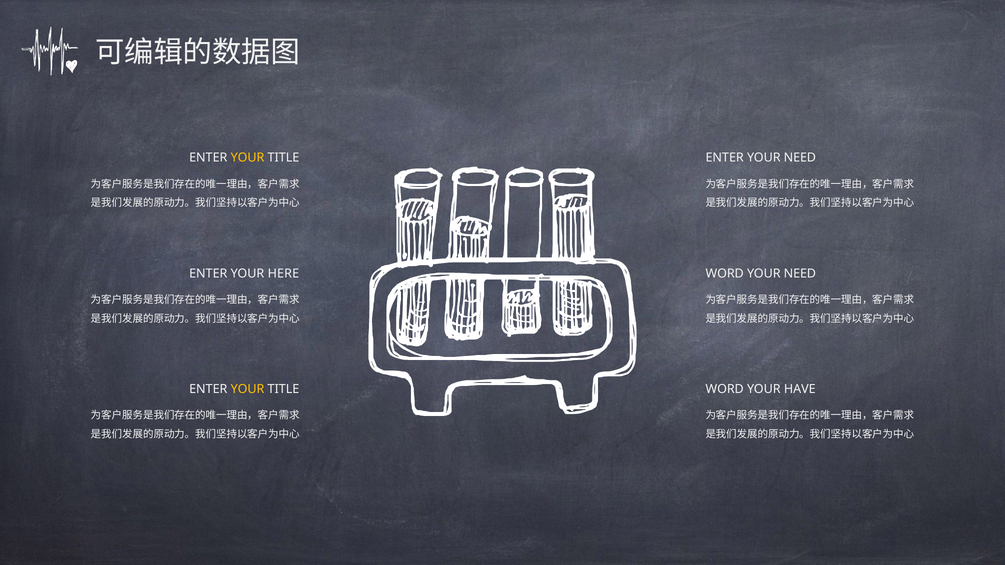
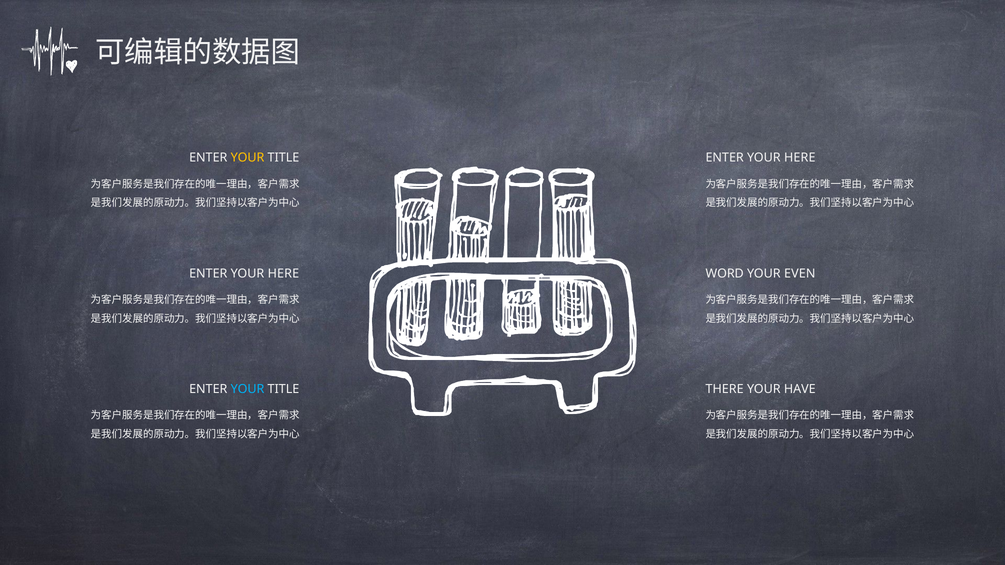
NEED at (800, 158): NEED -> HERE
NEED at (800, 274): NEED -> EVEN
YOUR at (248, 389) colour: yellow -> light blue
WORD at (725, 389): WORD -> THERE
